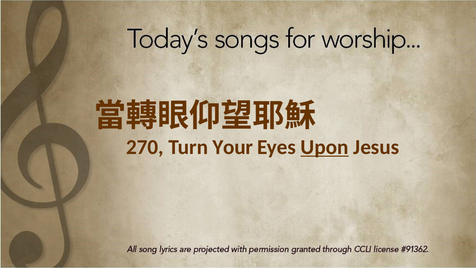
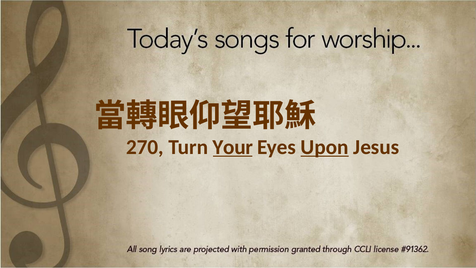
Your underline: none -> present
